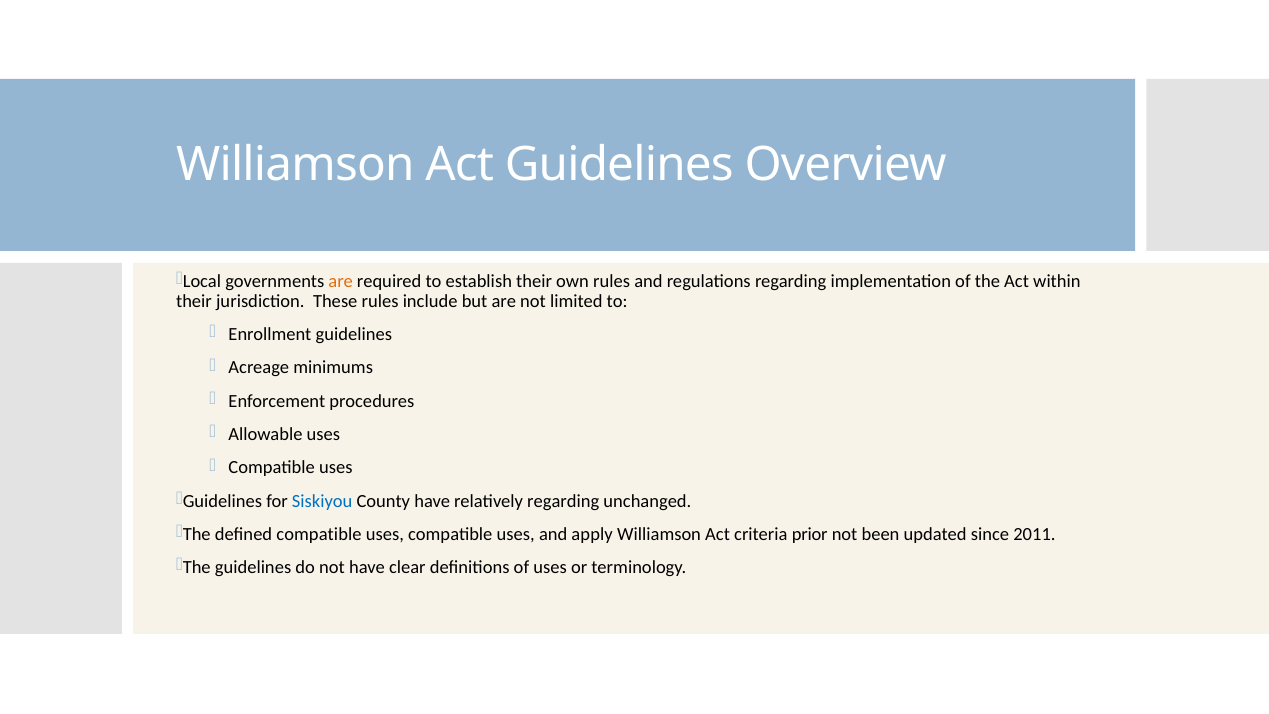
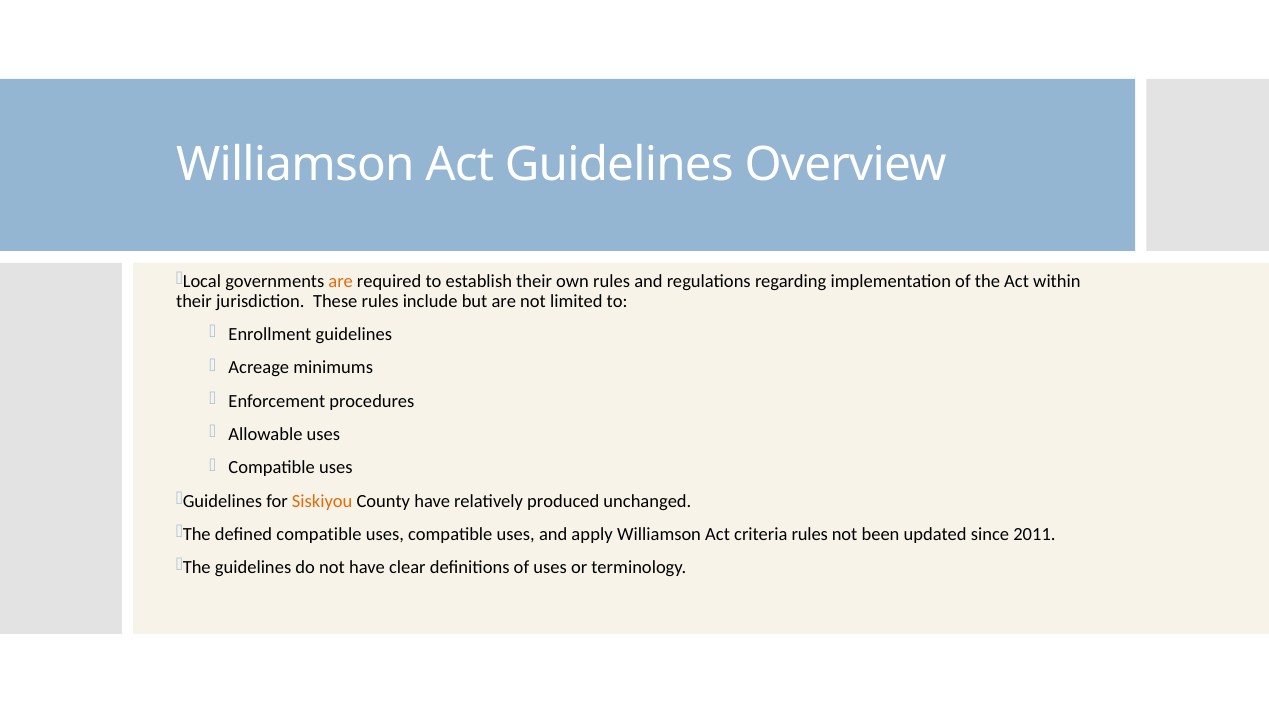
Siskiyou colour: blue -> orange
relatively regarding: regarding -> produced
criteria prior: prior -> rules
